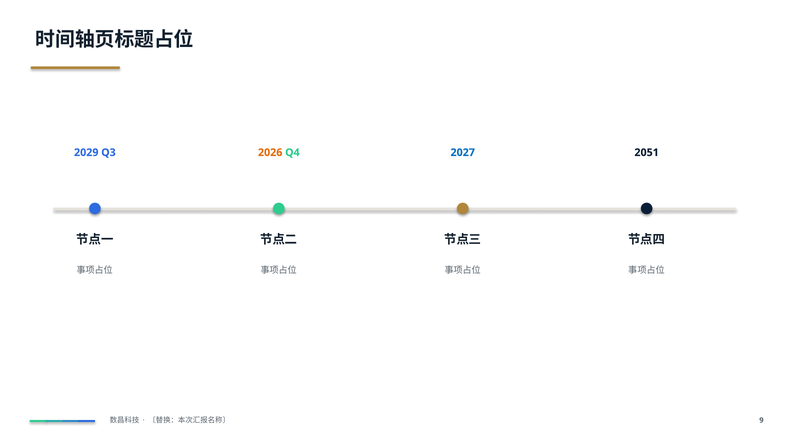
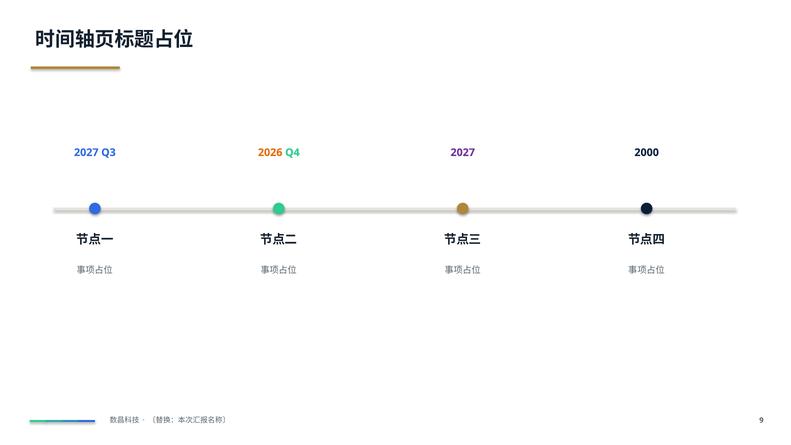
2029 at (86, 152): 2029 -> 2027
2027 at (463, 152) colour: blue -> purple
2051: 2051 -> 2000
